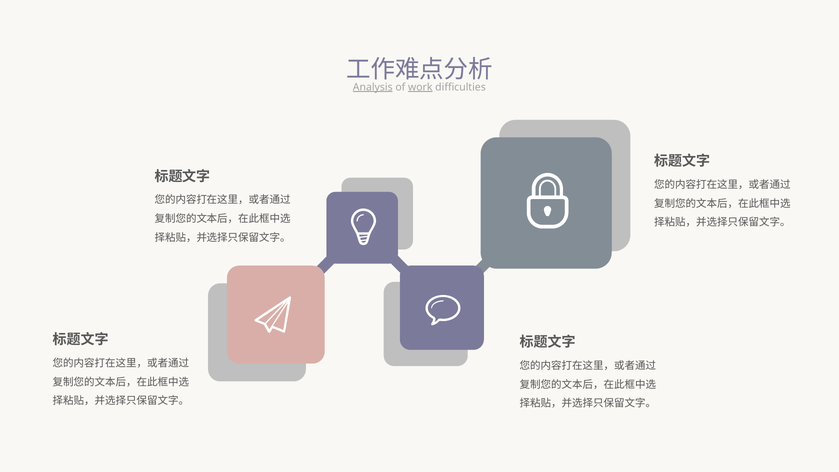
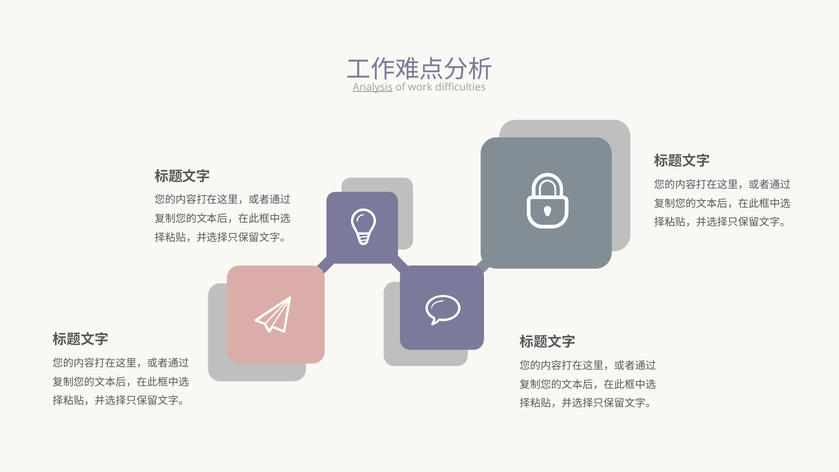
work underline: present -> none
